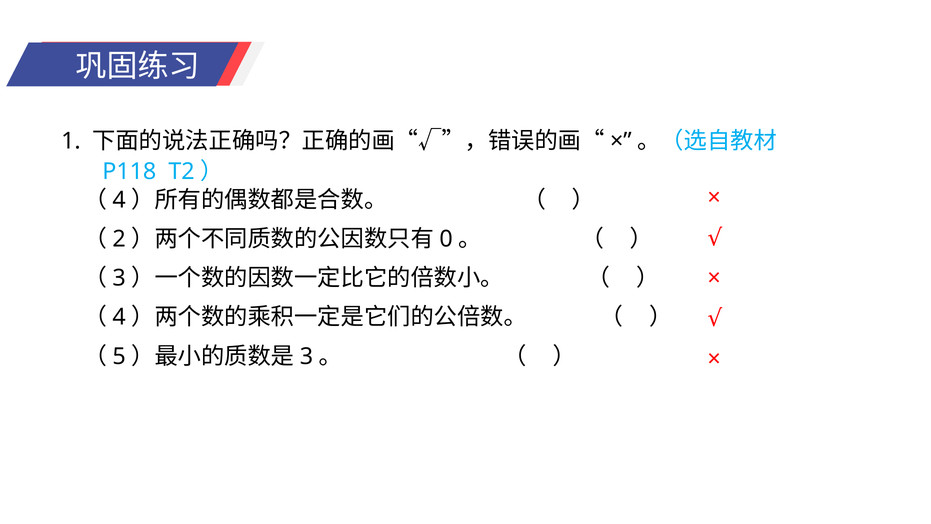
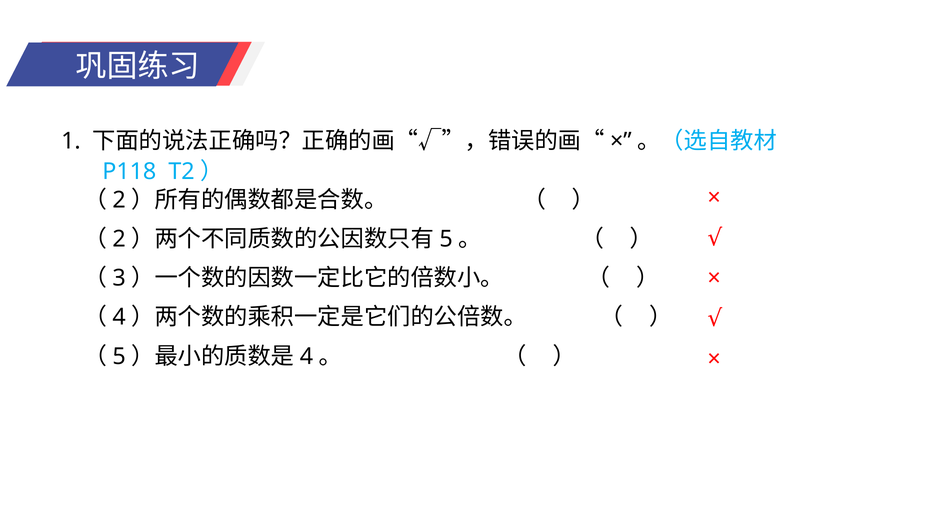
4 at (119, 200): 4 -> 2
0 at (446, 239): 0 -> 5
3 at (306, 356): 3 -> 4
